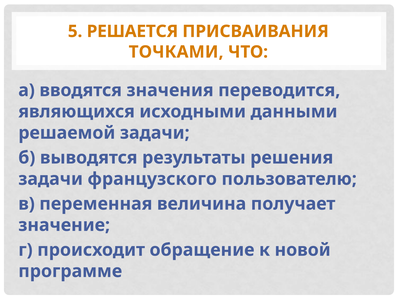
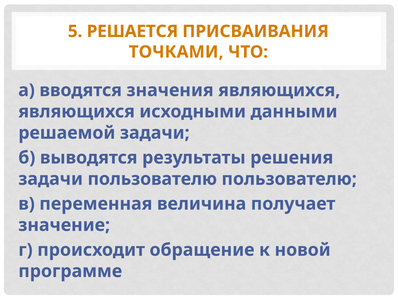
значения переводится: переводится -> являющихся
задачи французского: французского -> пользователю
